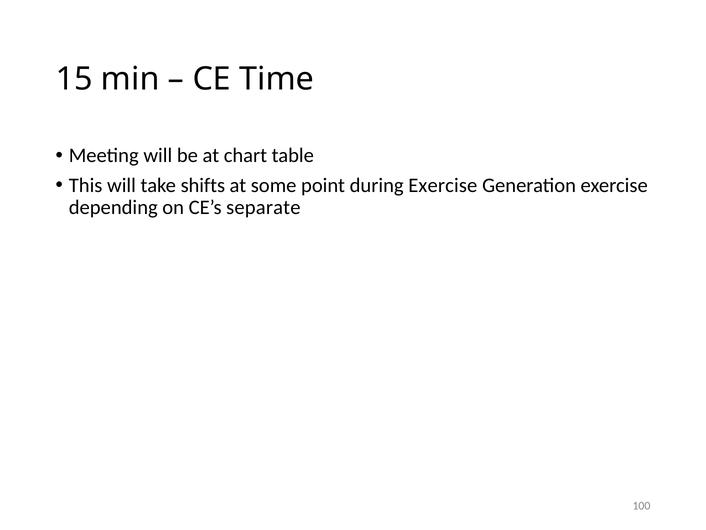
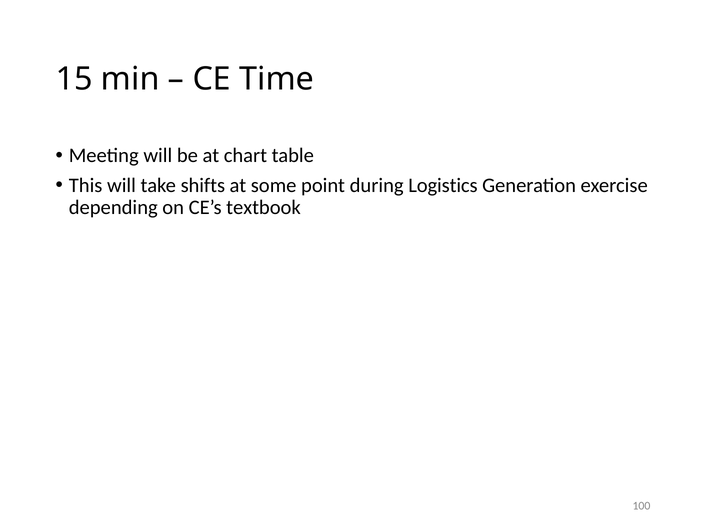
during Exercise: Exercise -> Logistics
separate: separate -> textbook
